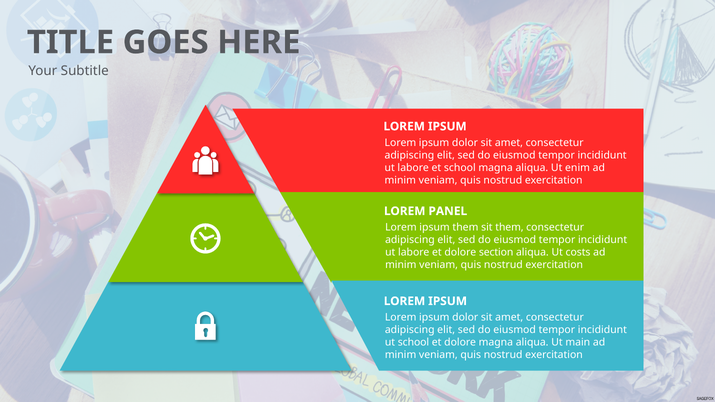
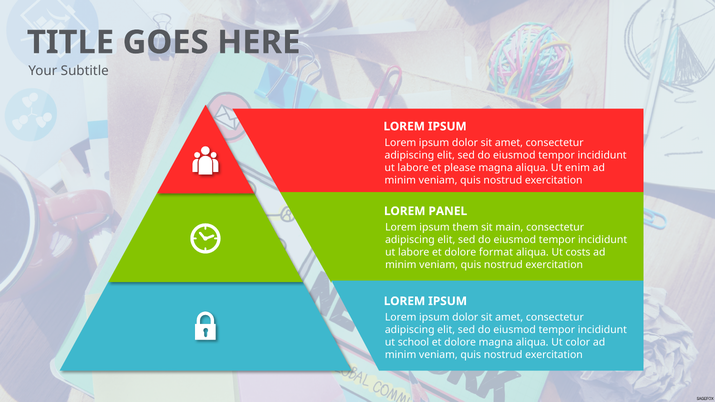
et school: school -> please
sit them: them -> main
section: section -> format
main: main -> color
